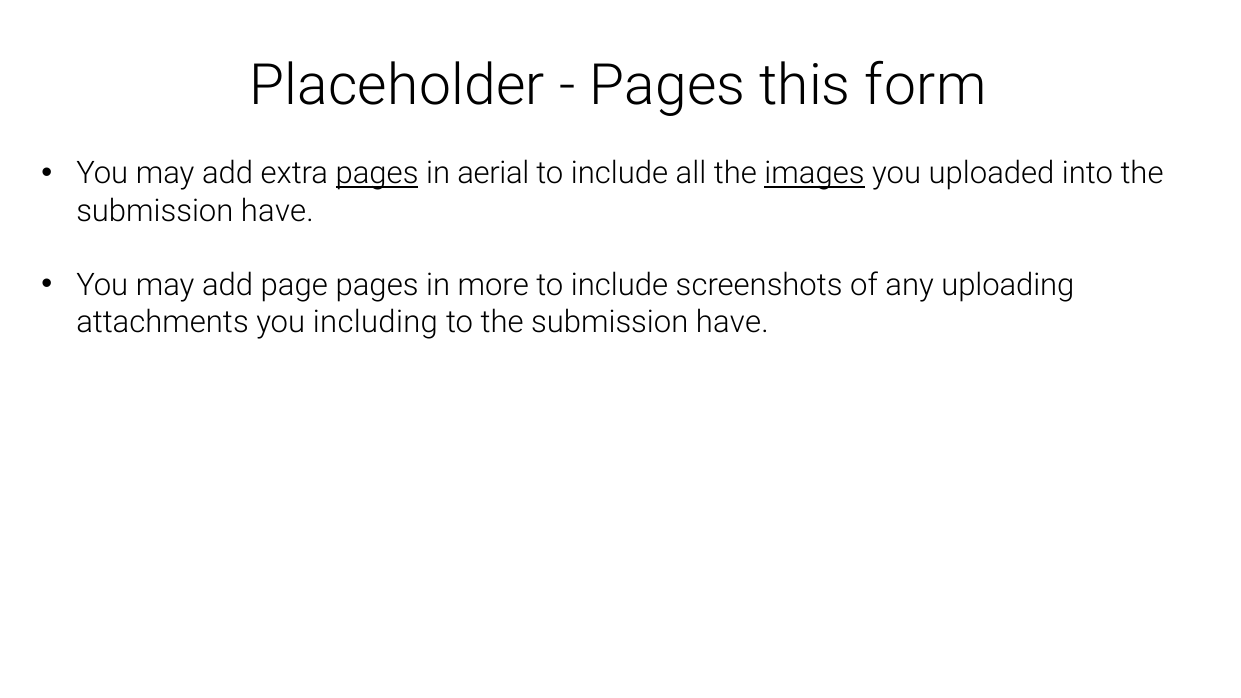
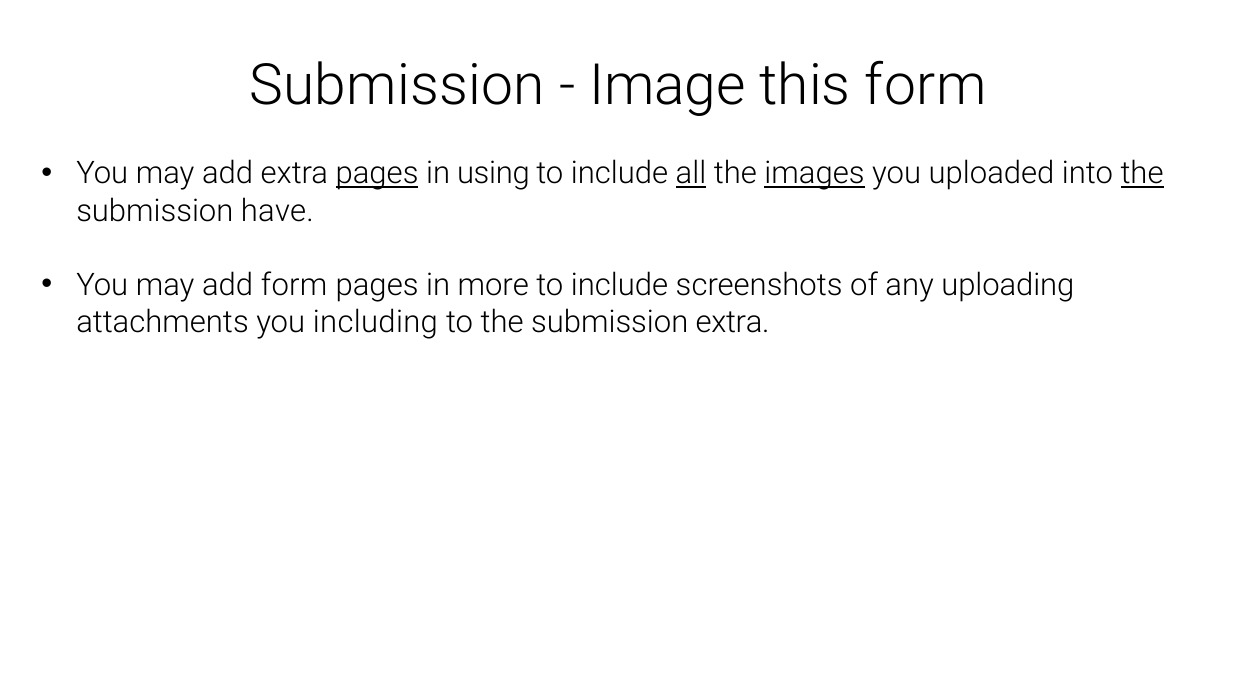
Placeholder at (397, 85): Placeholder -> Submission
Pages at (667, 85): Pages -> Image
aerial: aerial -> using
all underline: none -> present
the at (1142, 174) underline: none -> present
add page: page -> form
to the submission have: have -> extra
